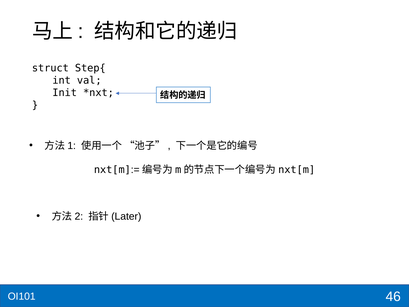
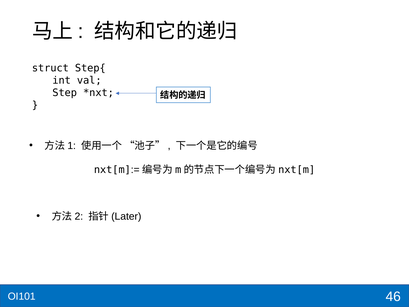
Init: Init -> Step
